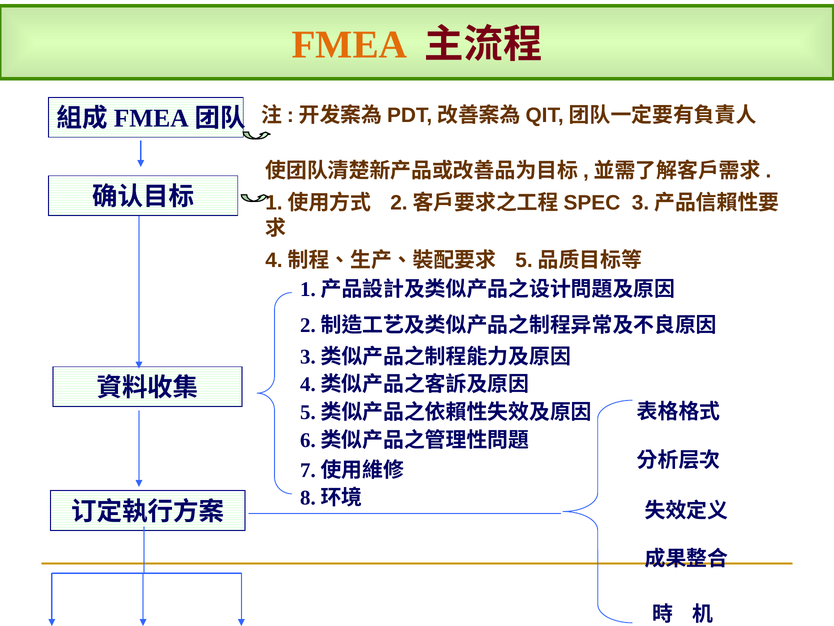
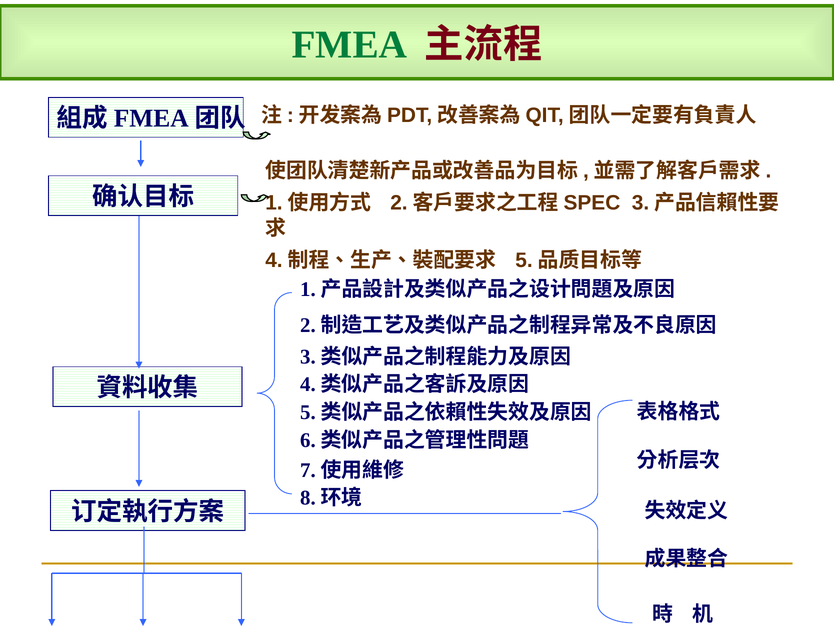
FMEA colour: orange -> green
